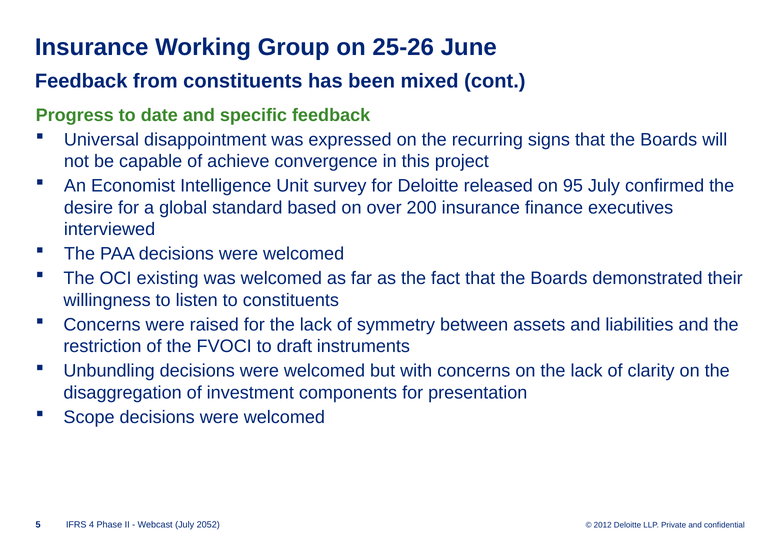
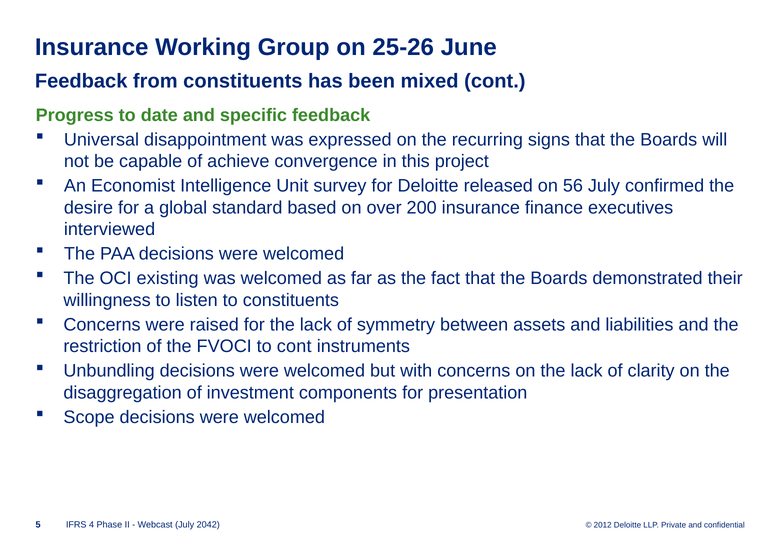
95: 95 -> 56
to draft: draft -> cont
2052: 2052 -> 2042
